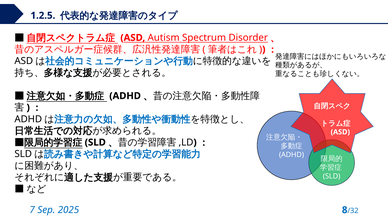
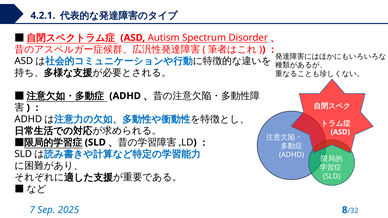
1.2.5: 1.2.5 -> 4.2.1
